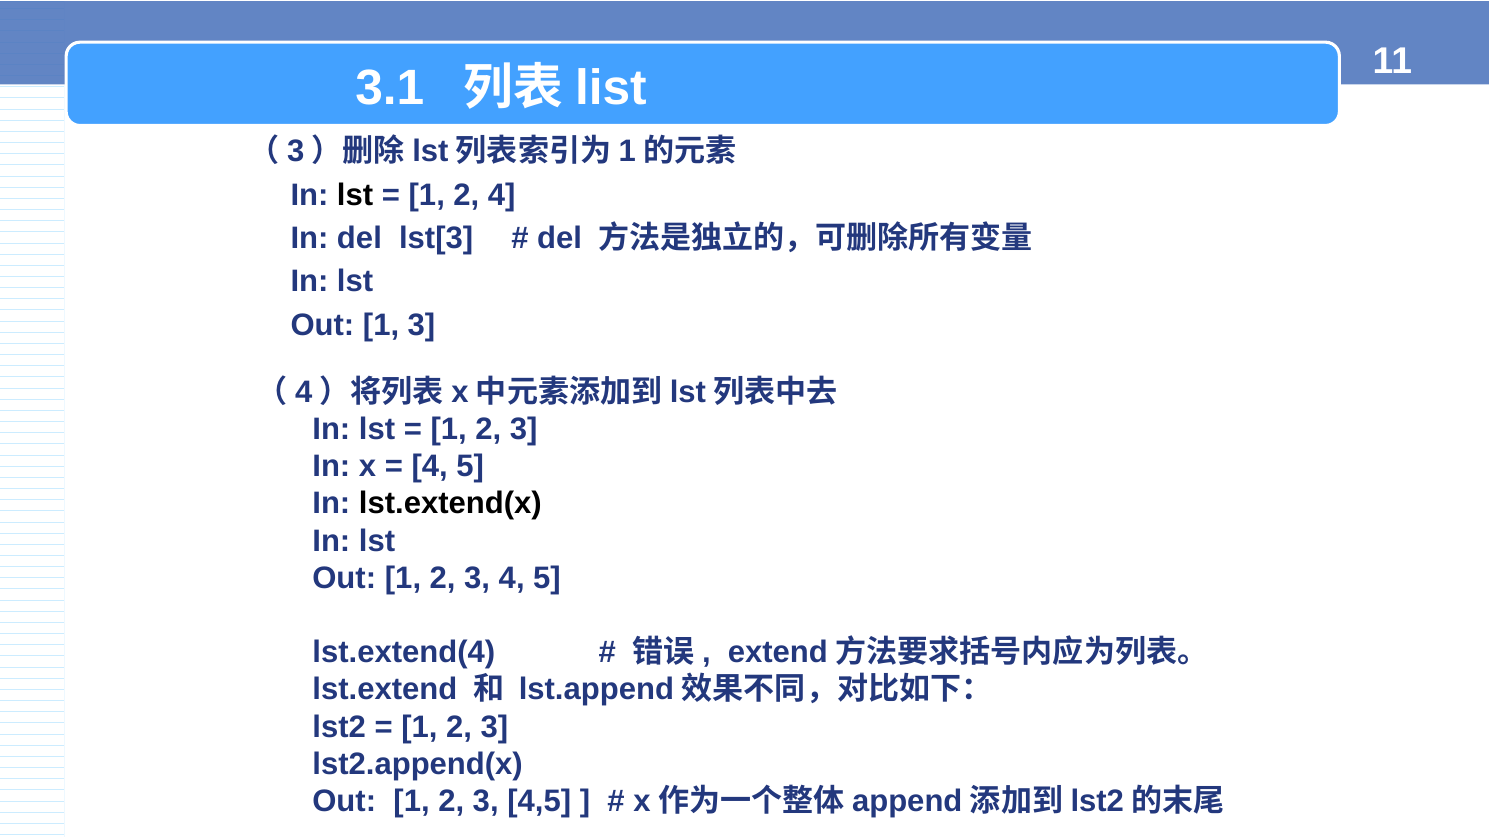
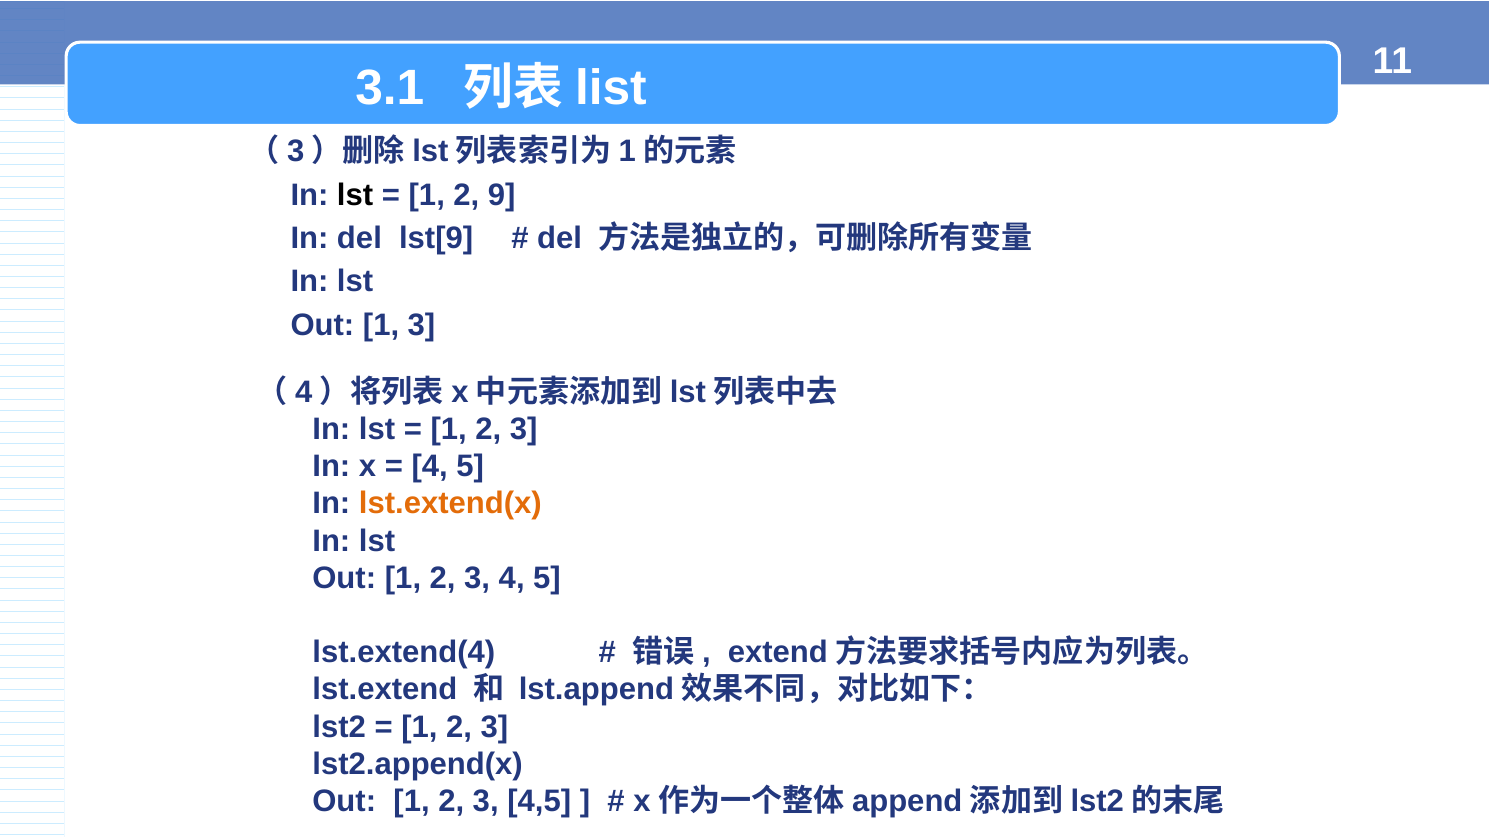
2 4: 4 -> 9
lst[3: lst[3 -> lst[9
lst.extend(x colour: black -> orange
